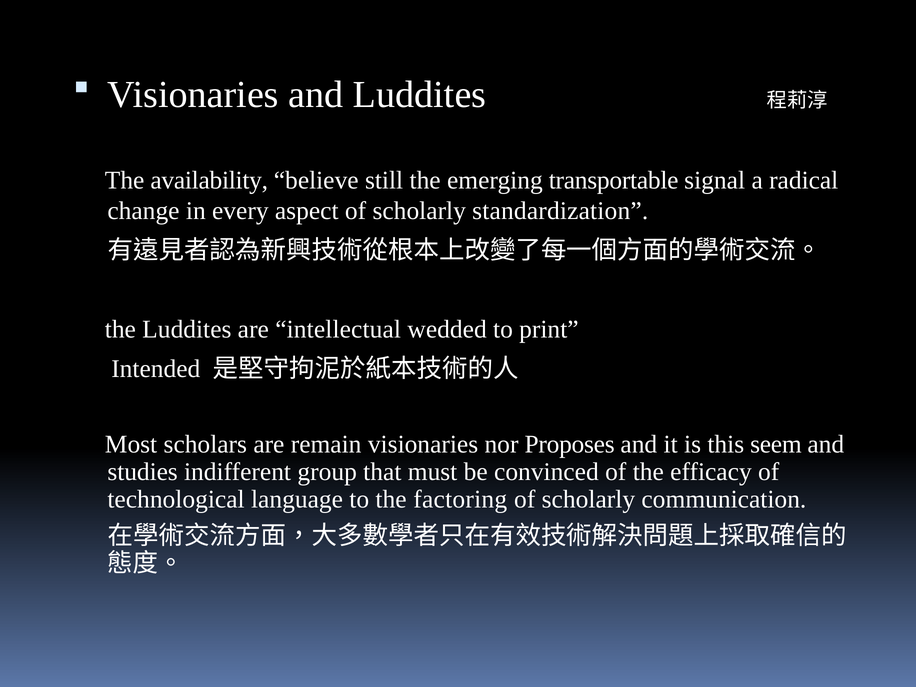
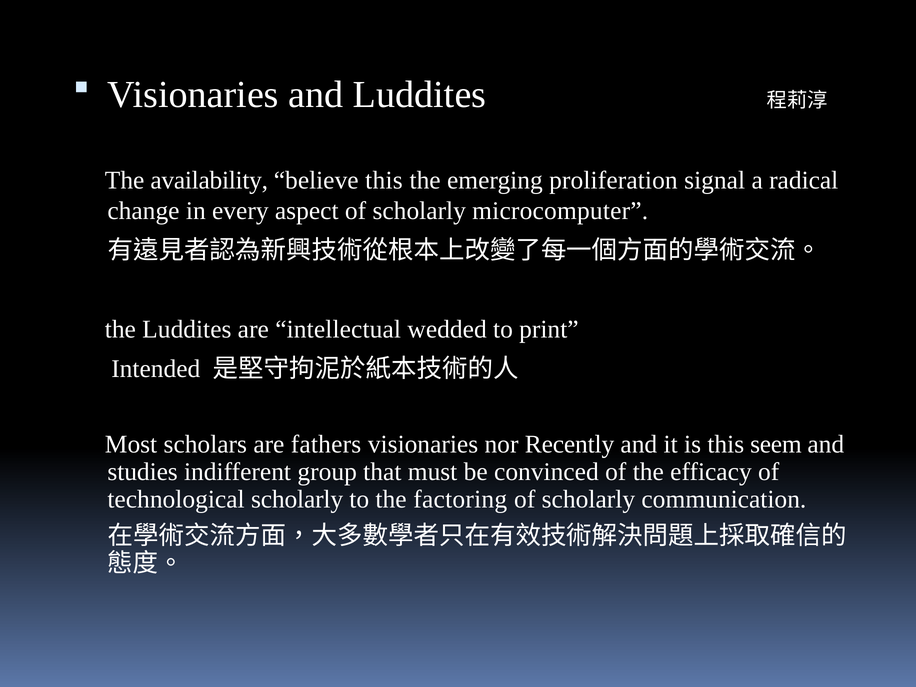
believe still: still -> this
transportable: transportable -> proliferation
standardization: standardization -> microcomputer
remain: remain -> fathers
Proposes: Proposes -> Recently
technological language: language -> scholarly
